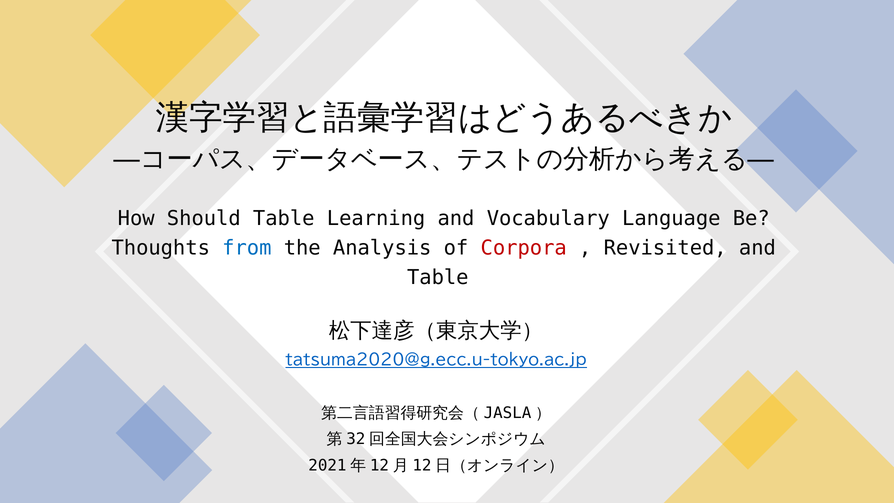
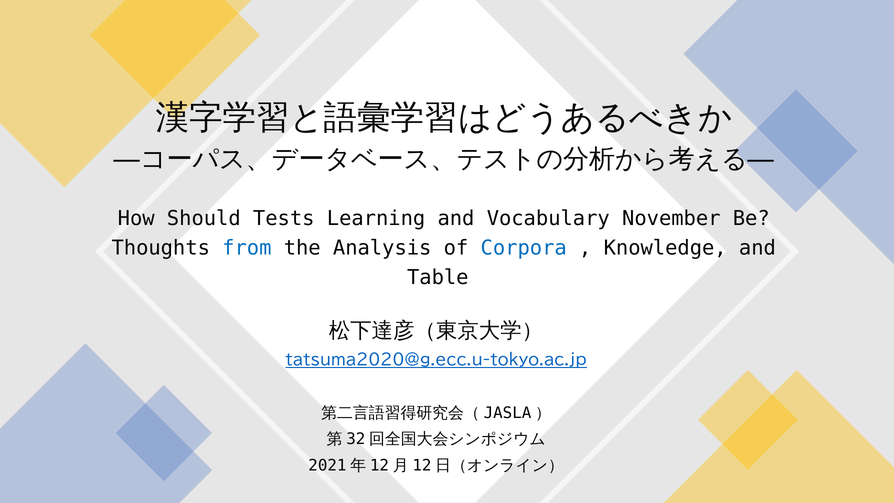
Should Table: Table -> Tests
Language: Language -> November
Corpora colour: red -> blue
Revisited: Revisited -> Knowledge
